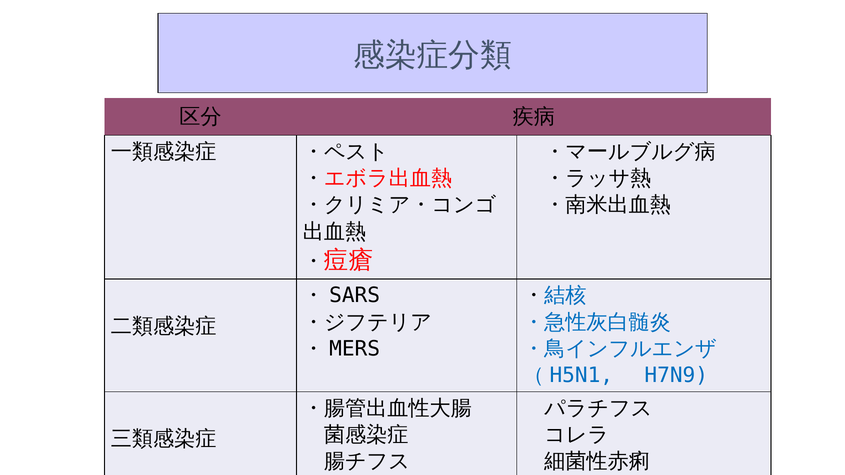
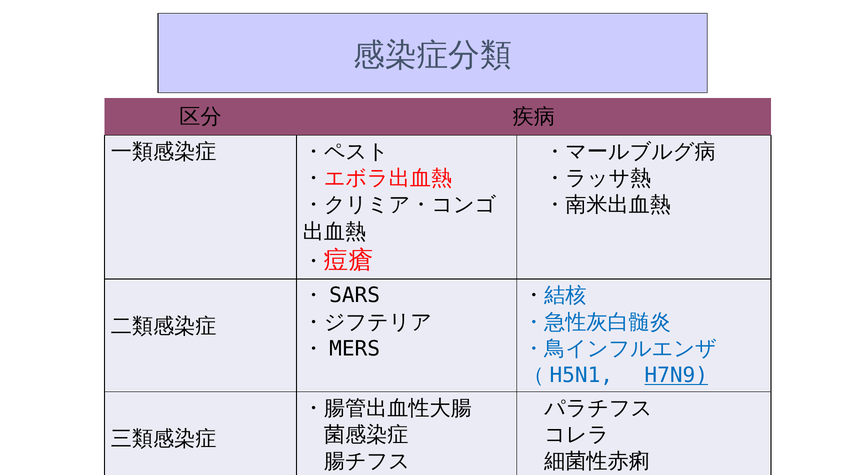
H7N9 underline: none -> present
